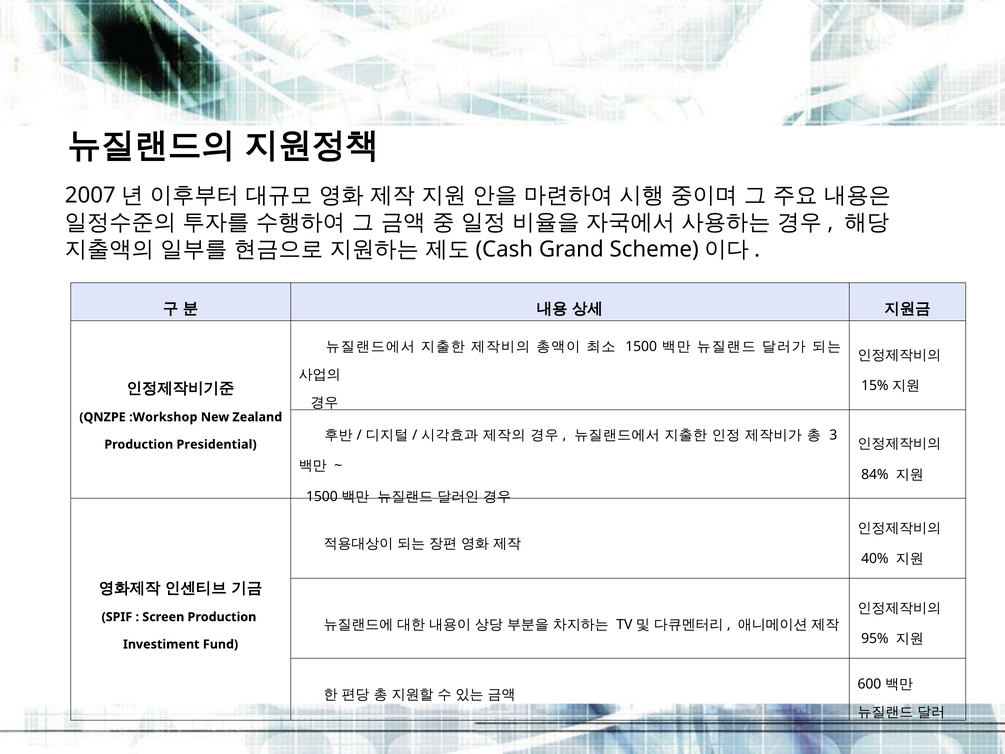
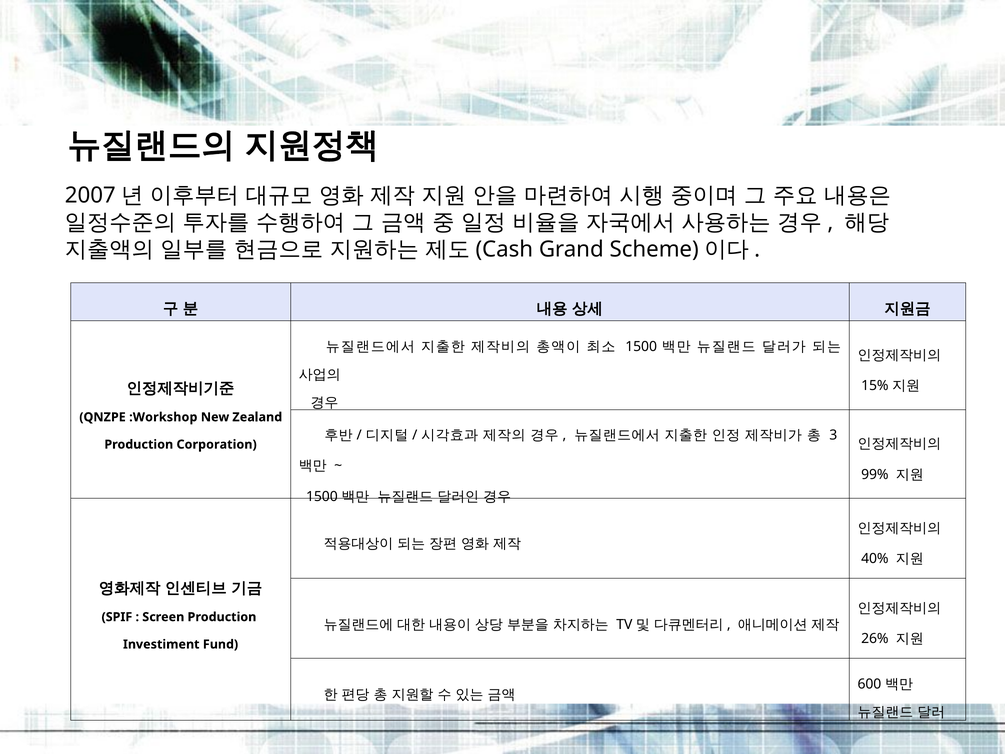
Presidential: Presidential -> Corporation
84%: 84% -> 99%
95%: 95% -> 26%
